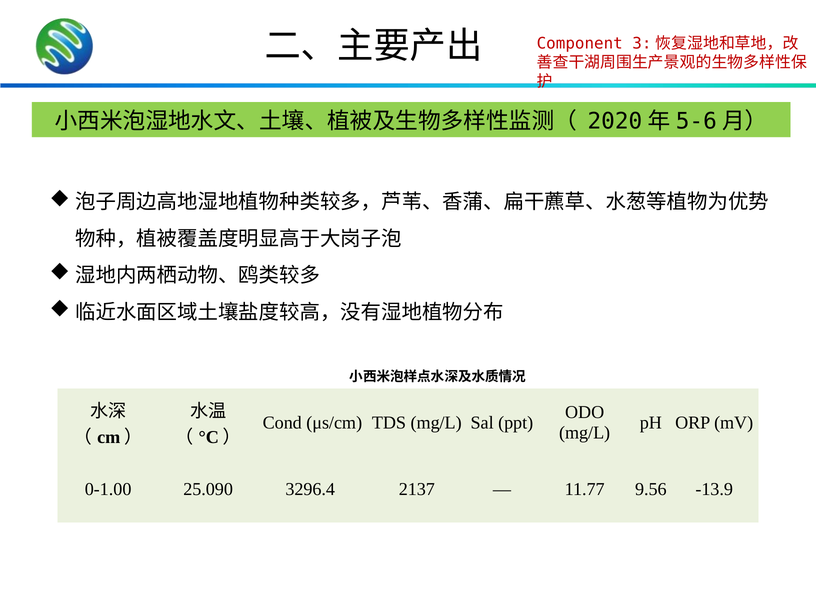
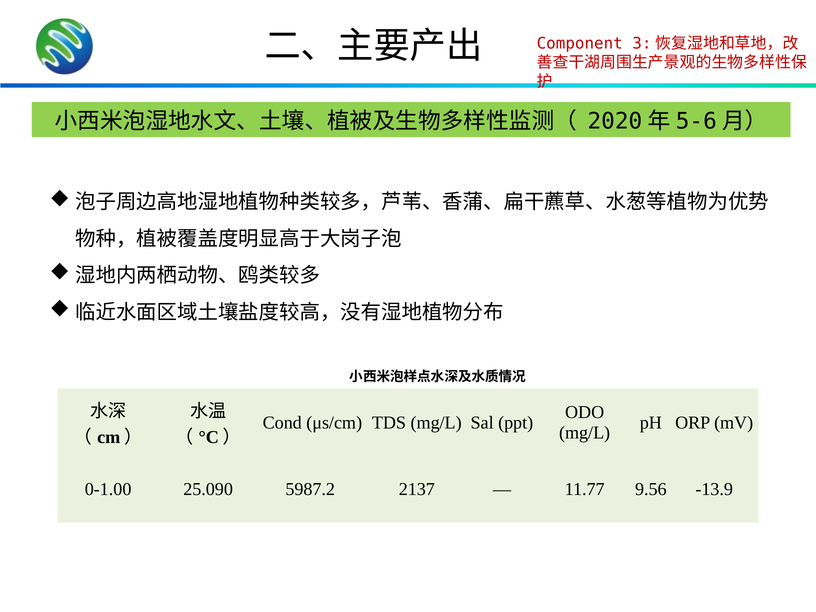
3296.4: 3296.4 -> 5987.2
